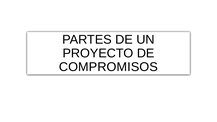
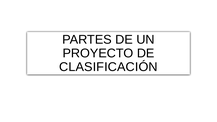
COMPROMISOS: COMPROMISOS -> CLASIFICACIÓN
